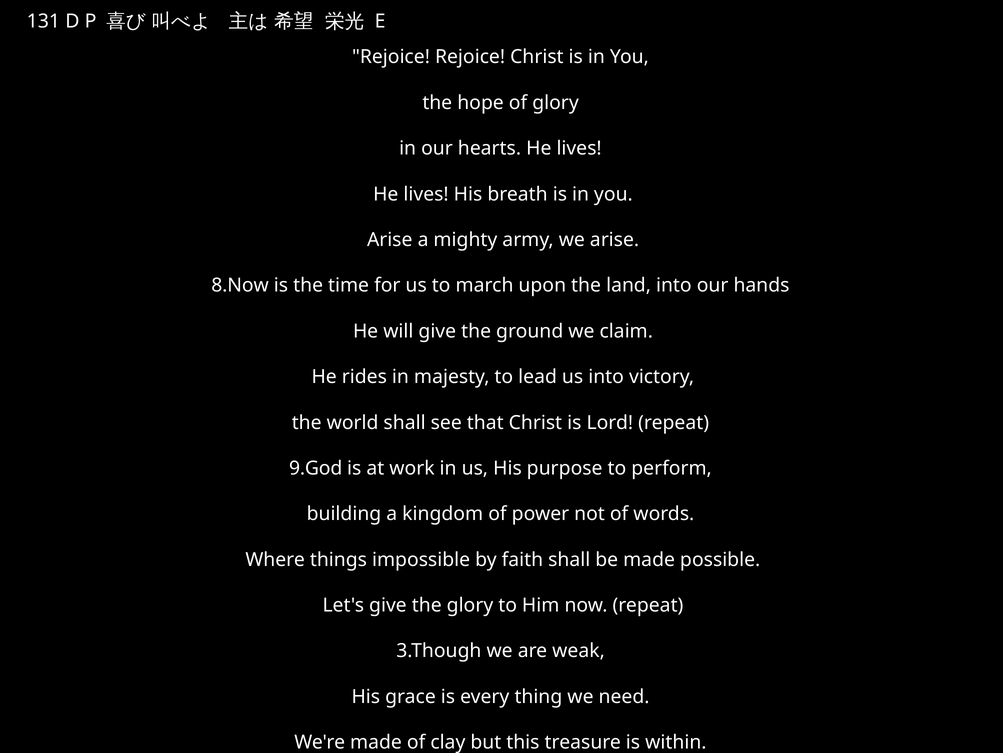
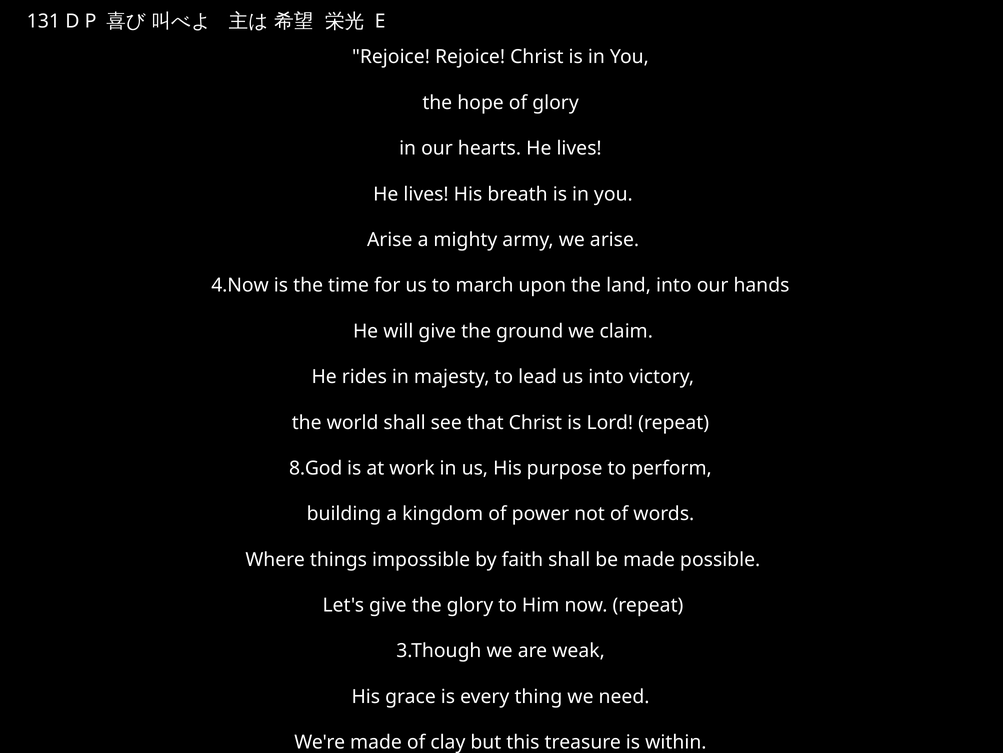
8.Now: 8.Now -> 4.Now
9.God: 9.God -> 8.God
